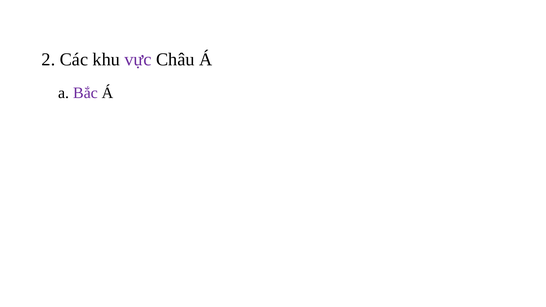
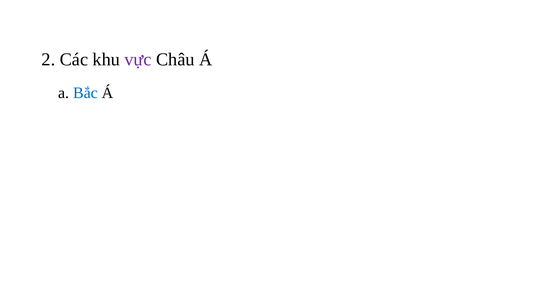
Bắc colour: purple -> blue
